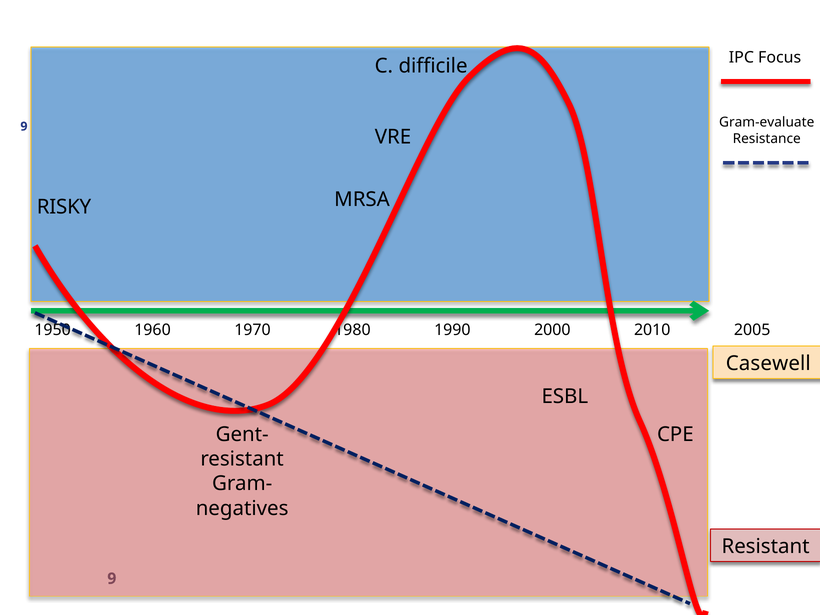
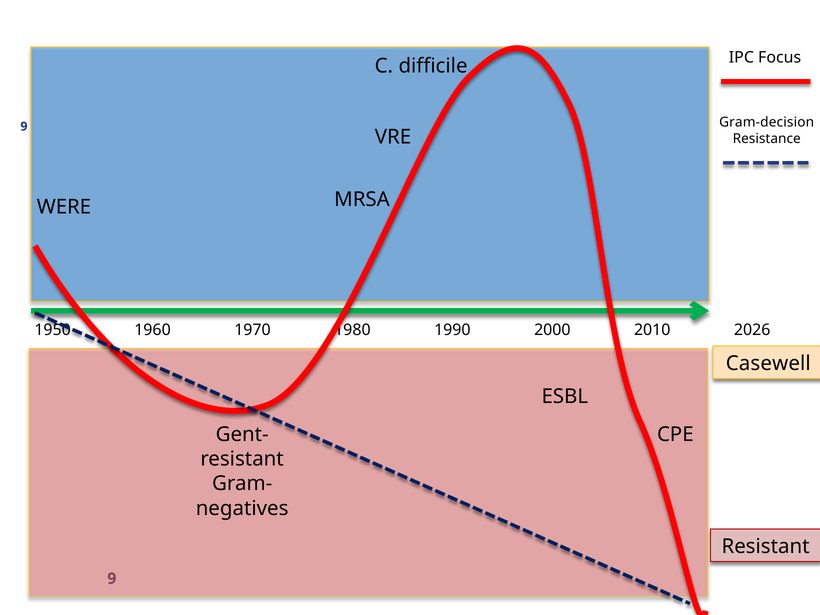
Gram-evaluate: Gram-evaluate -> Gram-decision
RISKY: RISKY -> WERE
2005: 2005 -> 2026
